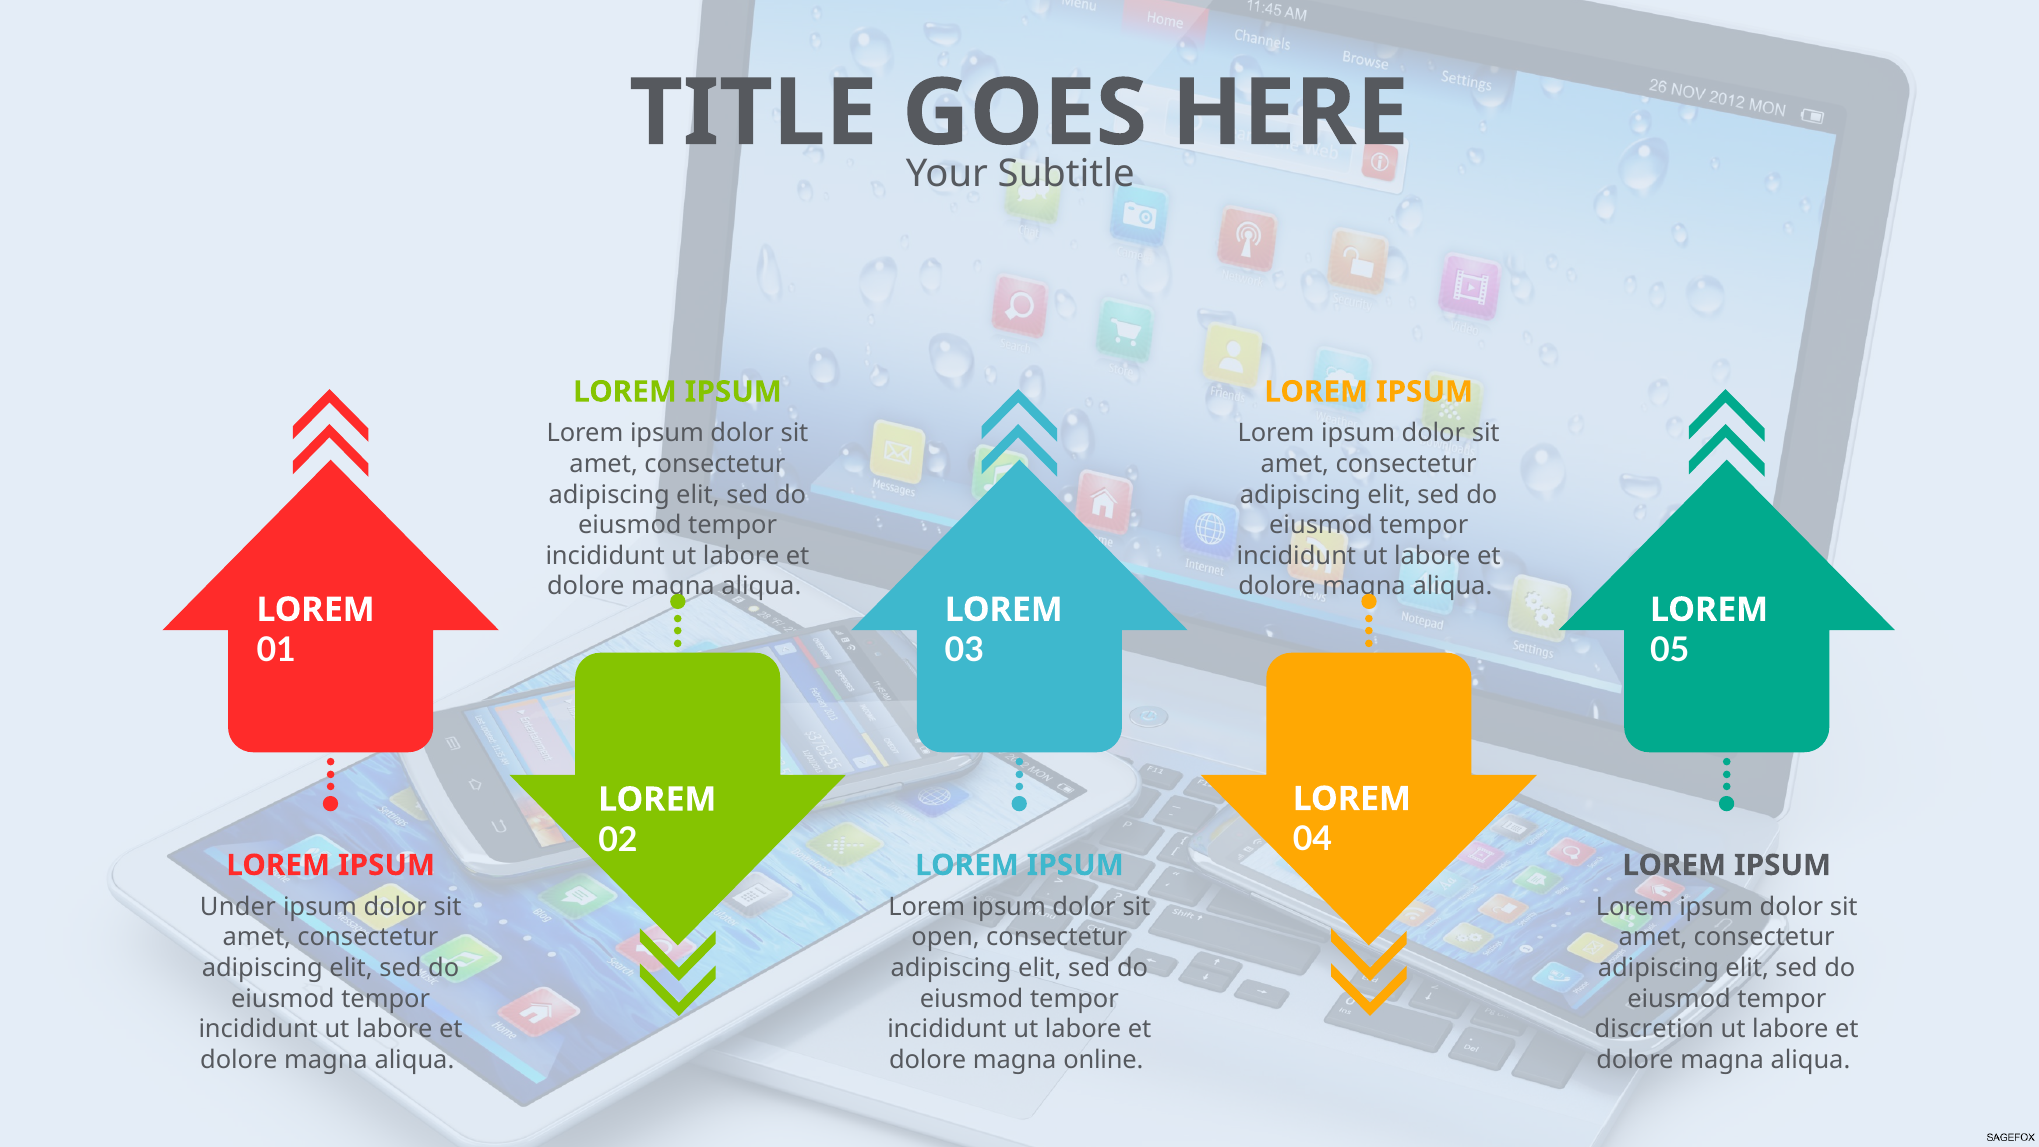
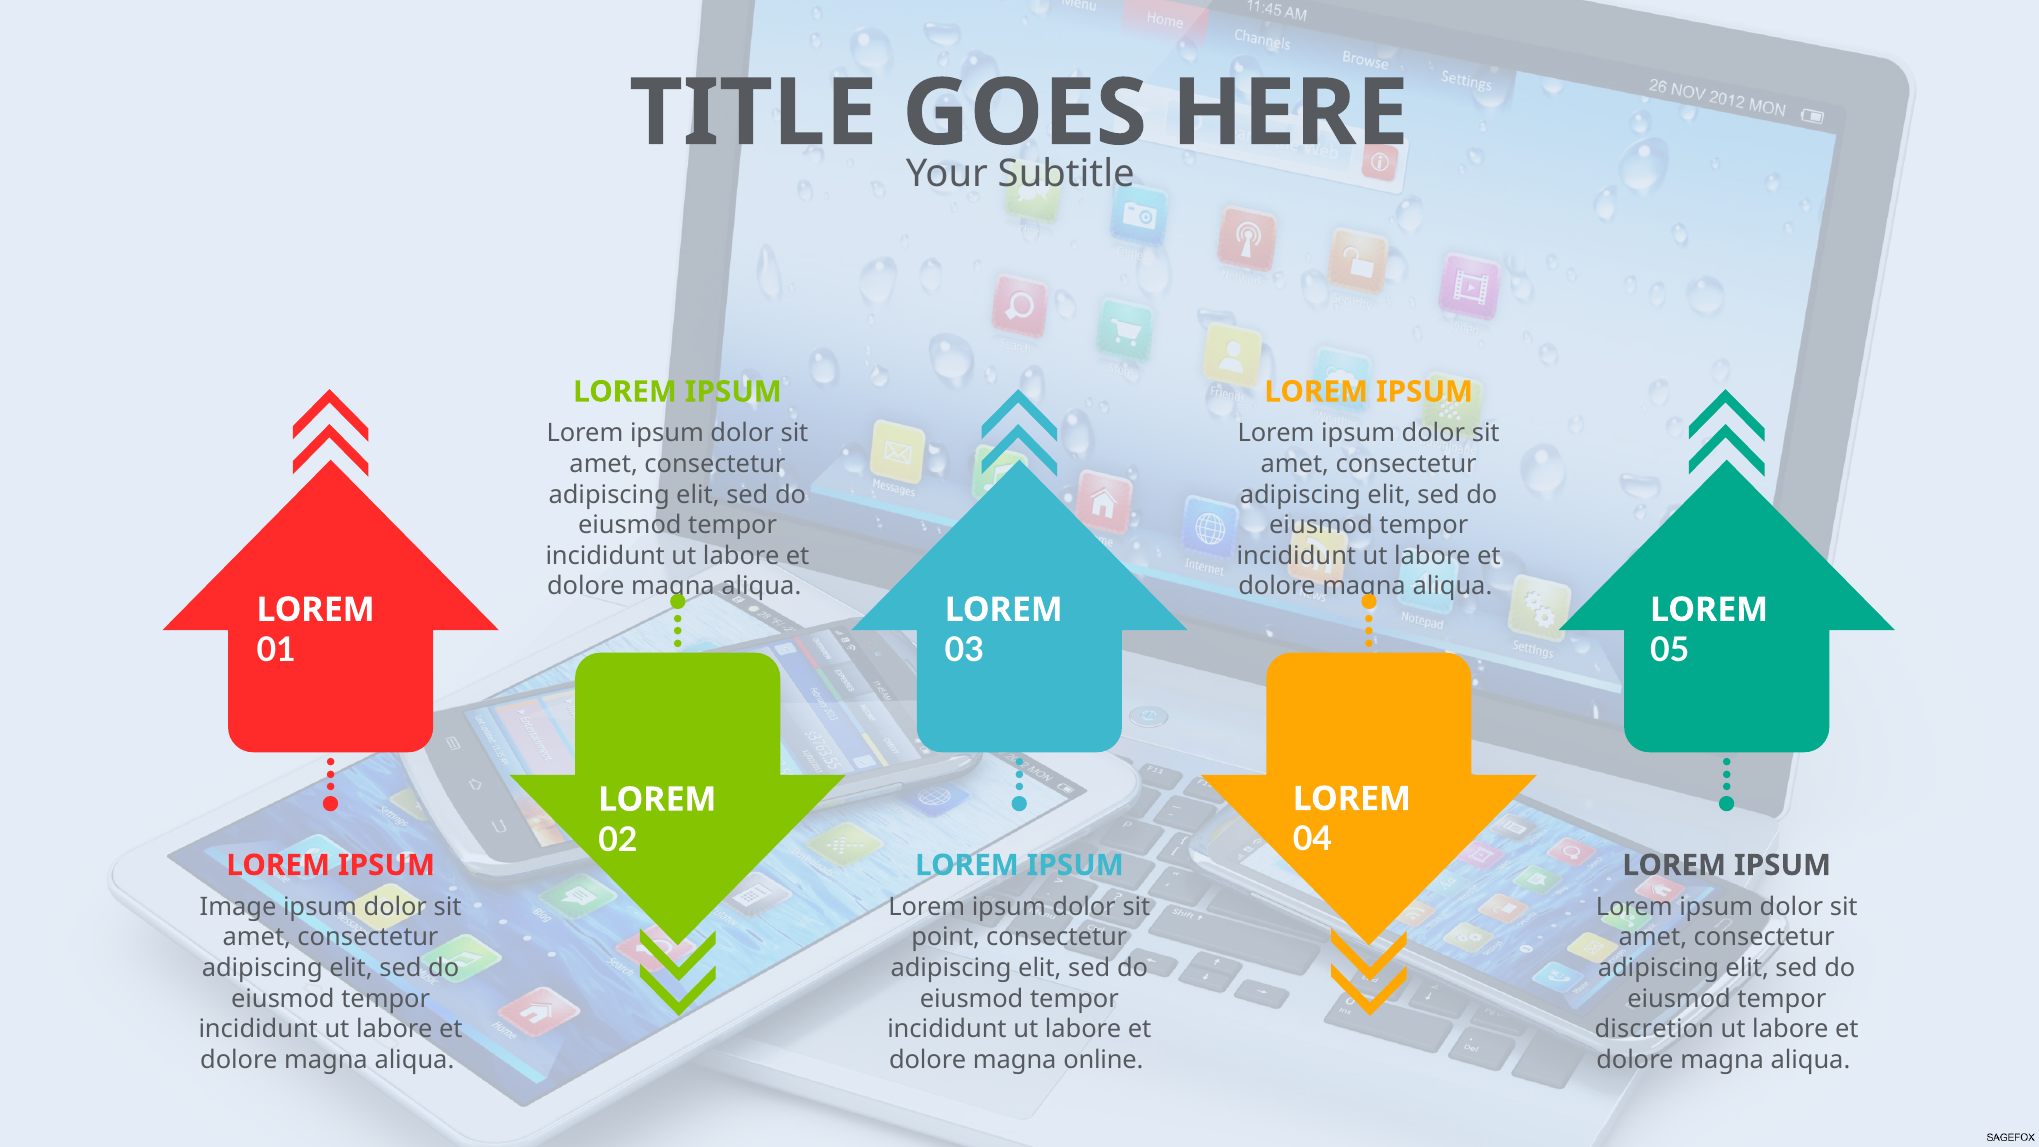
Under: Under -> Image
open: open -> point
